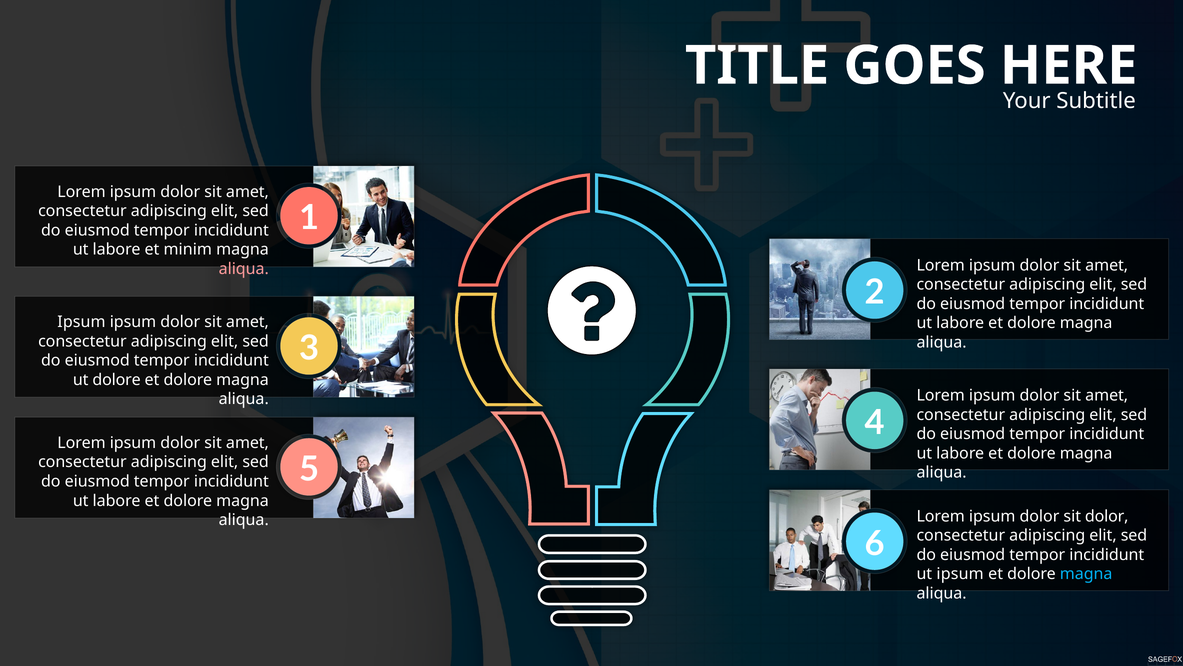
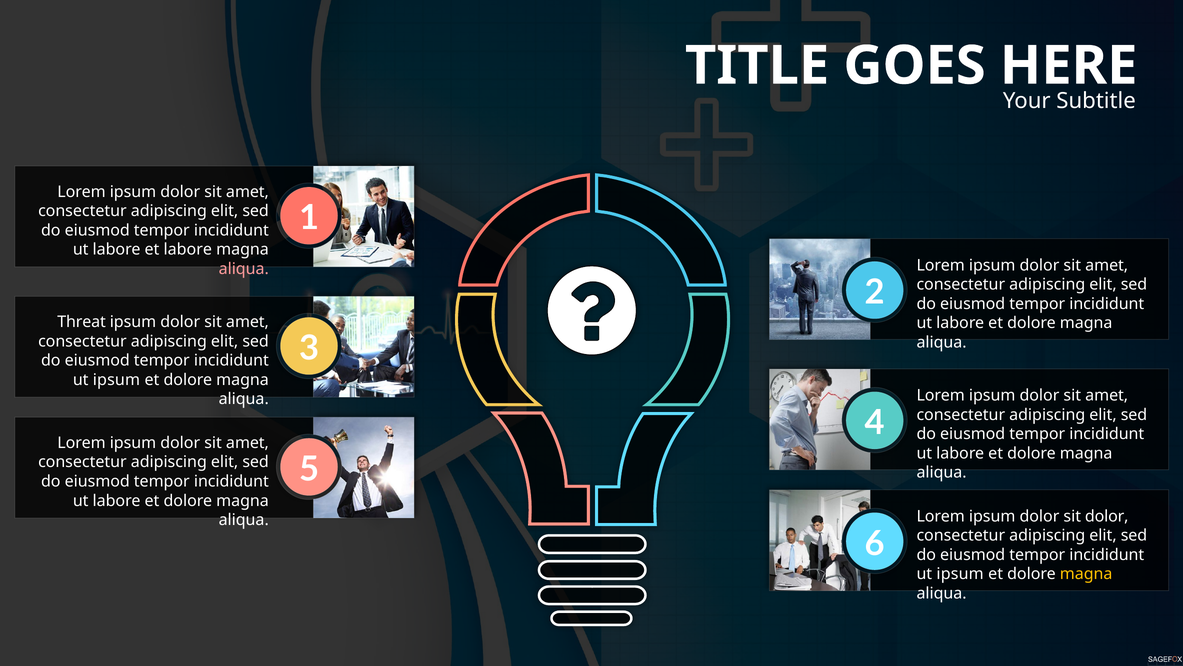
et minim: minim -> labore
Ipsum at (81, 322): Ipsum -> Threat
dolore at (117, 380): dolore -> ipsum
magna at (1086, 574) colour: light blue -> yellow
